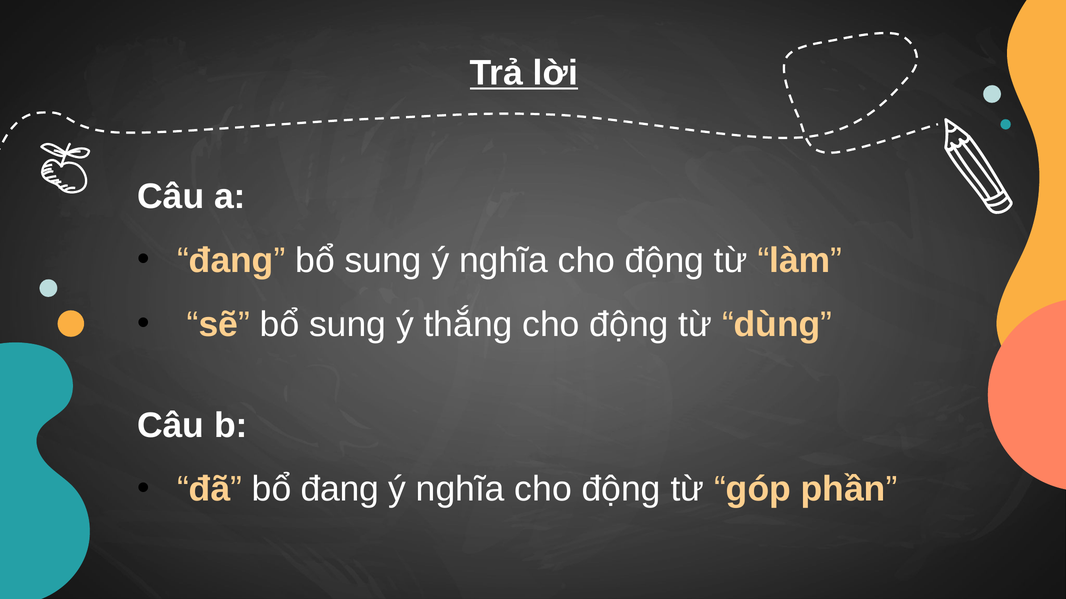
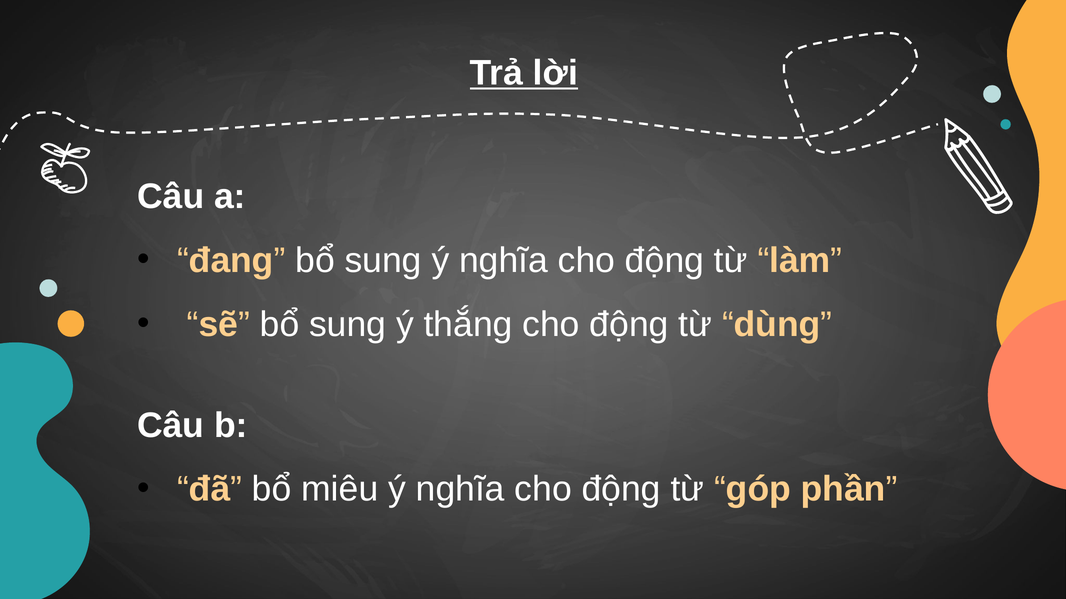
bổ đang: đang -> miêu
